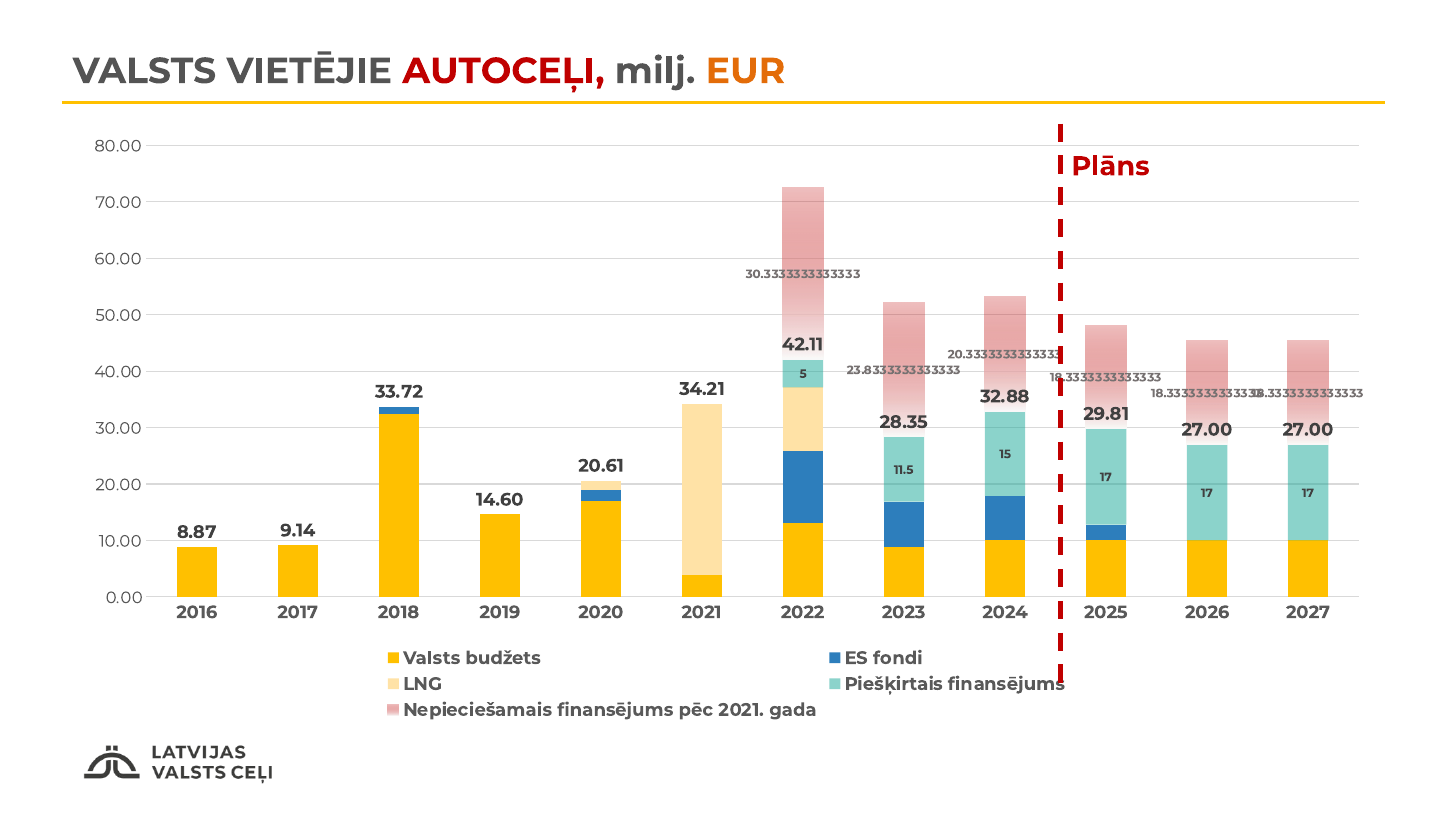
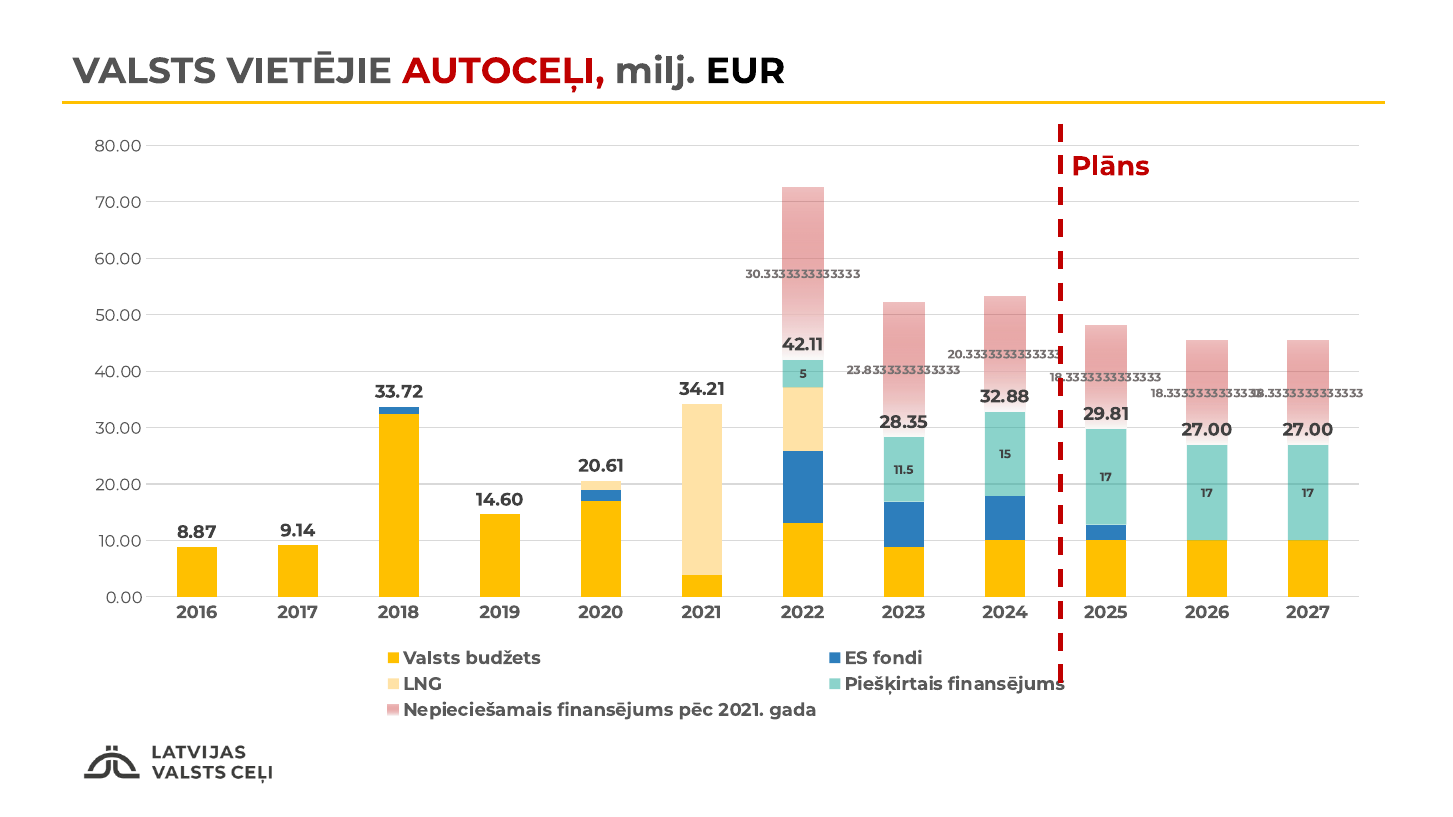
EUR colour: orange -> black
